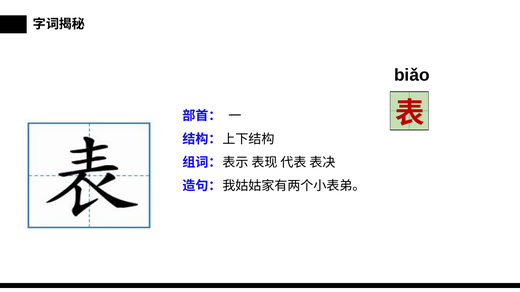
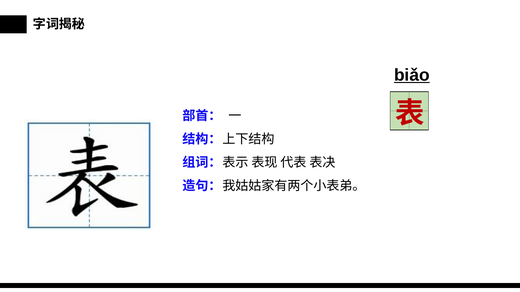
biǎo underline: none -> present
